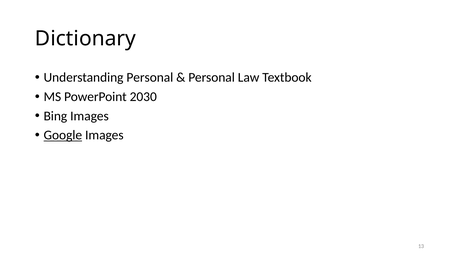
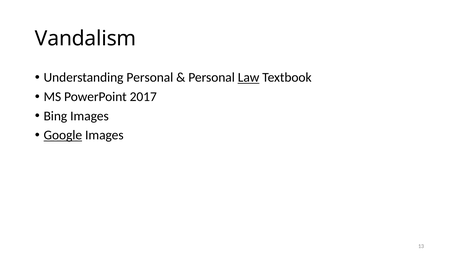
Dictionary: Dictionary -> Vandalism
Law underline: none -> present
2030: 2030 -> 2017
